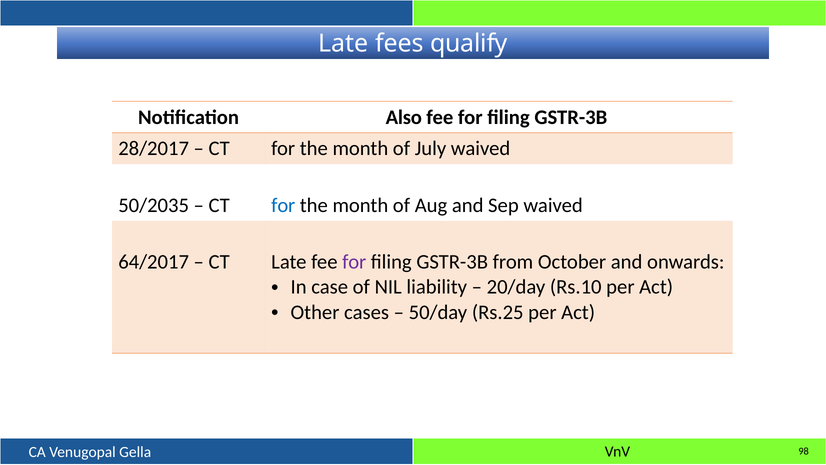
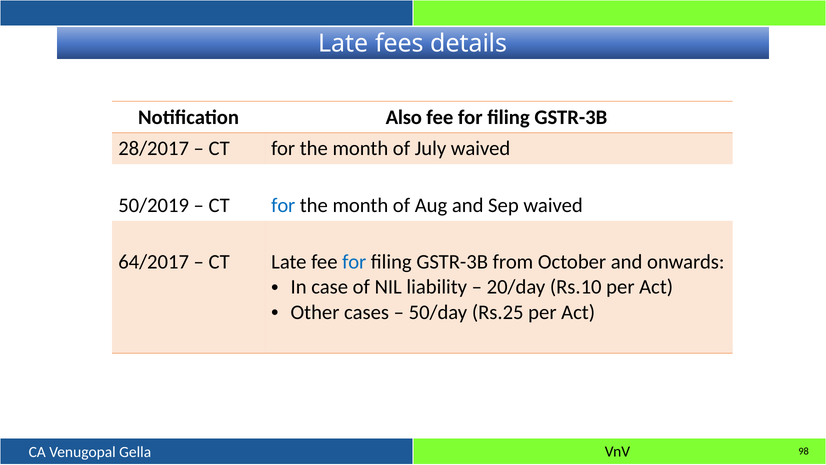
qualify: qualify -> details
50/2035: 50/2035 -> 50/2019
for at (354, 262) colour: purple -> blue
